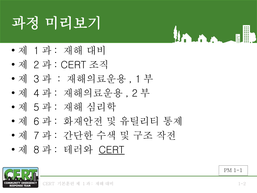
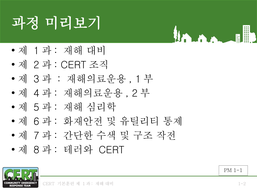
CERT at (112, 150) underline: present -> none
